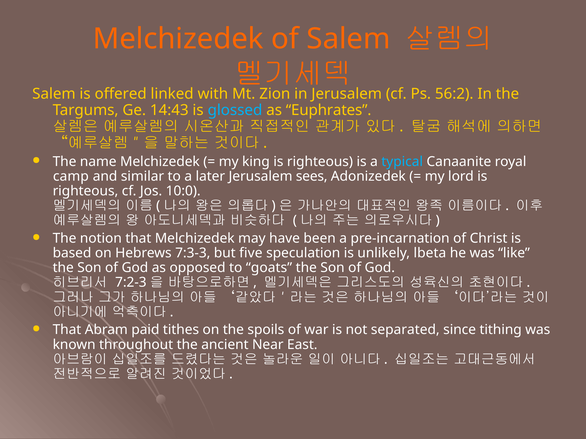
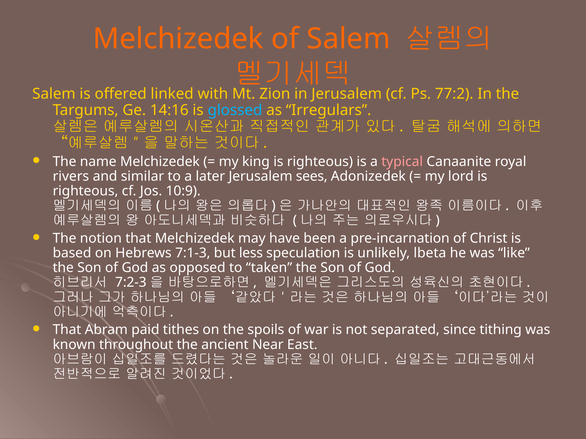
56:2: 56:2 -> 77:2
14:43: 14:43 -> 14:16
Euphrates: Euphrates -> Irregulars
typical colour: light blue -> pink
camp: camp -> rivers
10:0: 10:0 -> 10:9
7:3-3: 7:3-3 -> 7:1-3
five: five -> less
goats: goats -> taken
